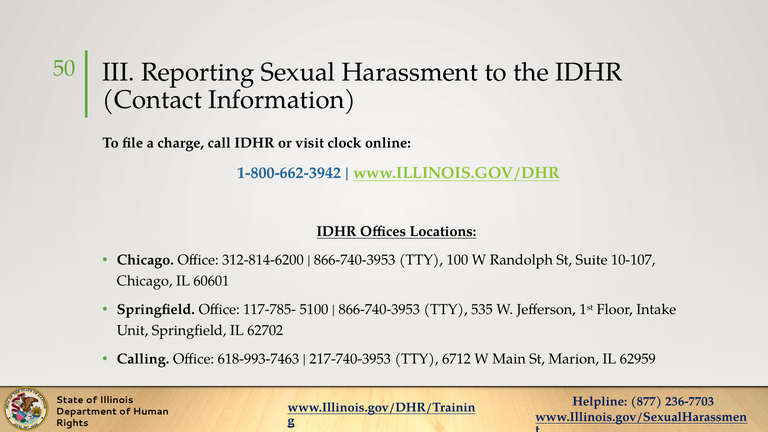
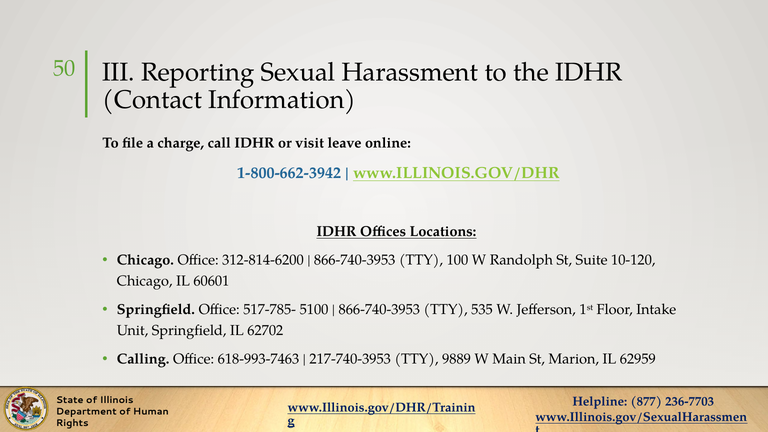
clock: clock -> leave
10-107: 10-107 -> 10-120
117-785-: 117-785- -> 517-785-
6712: 6712 -> 9889
